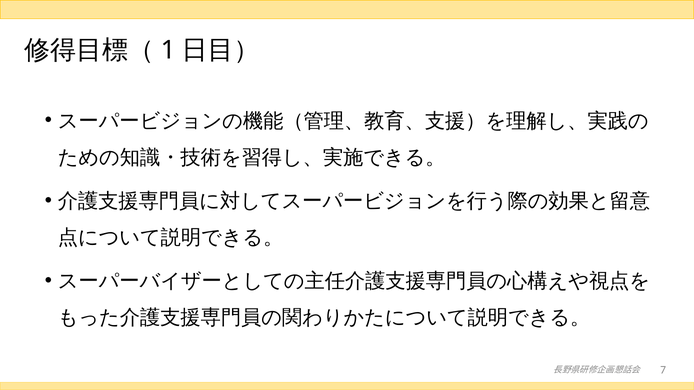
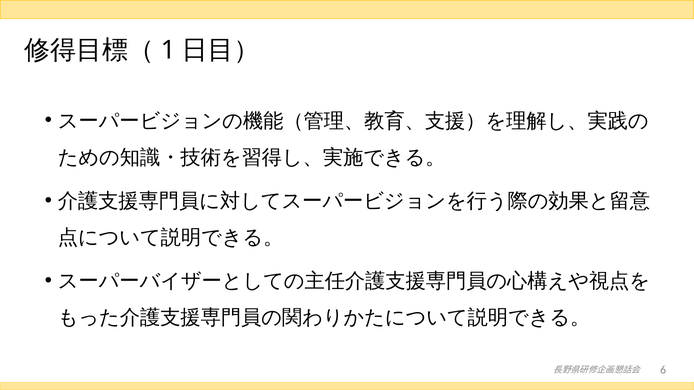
7: 7 -> 6
